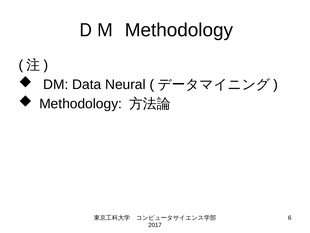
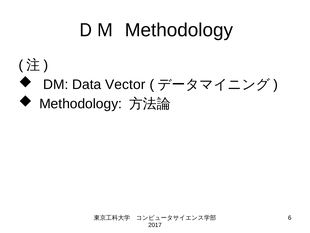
Neural: Neural -> Vector
